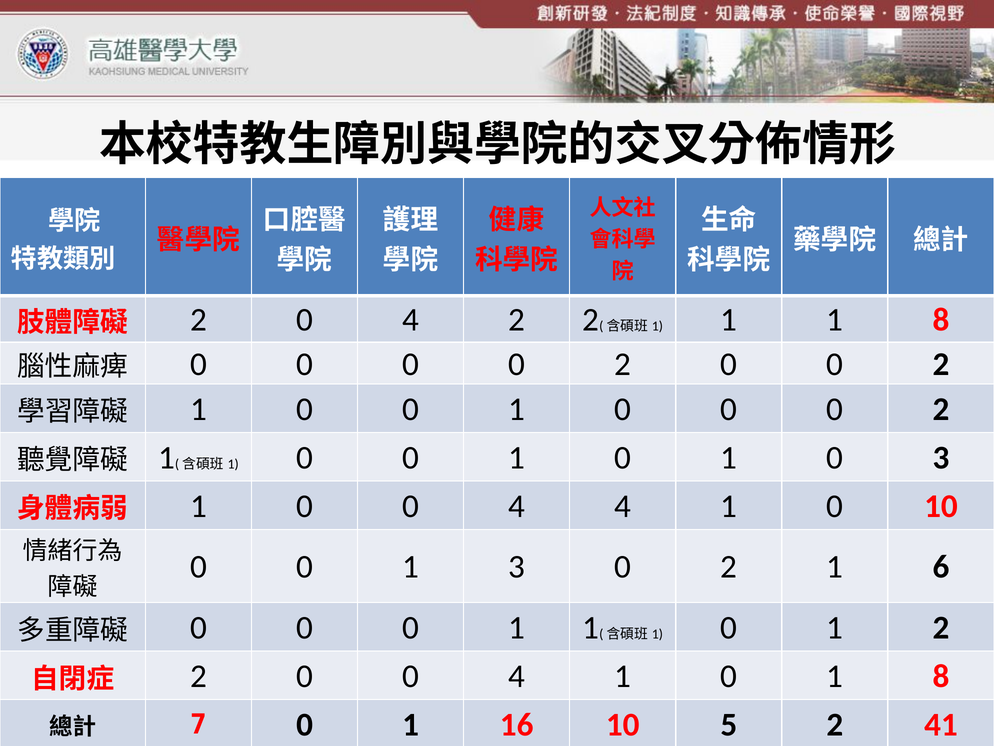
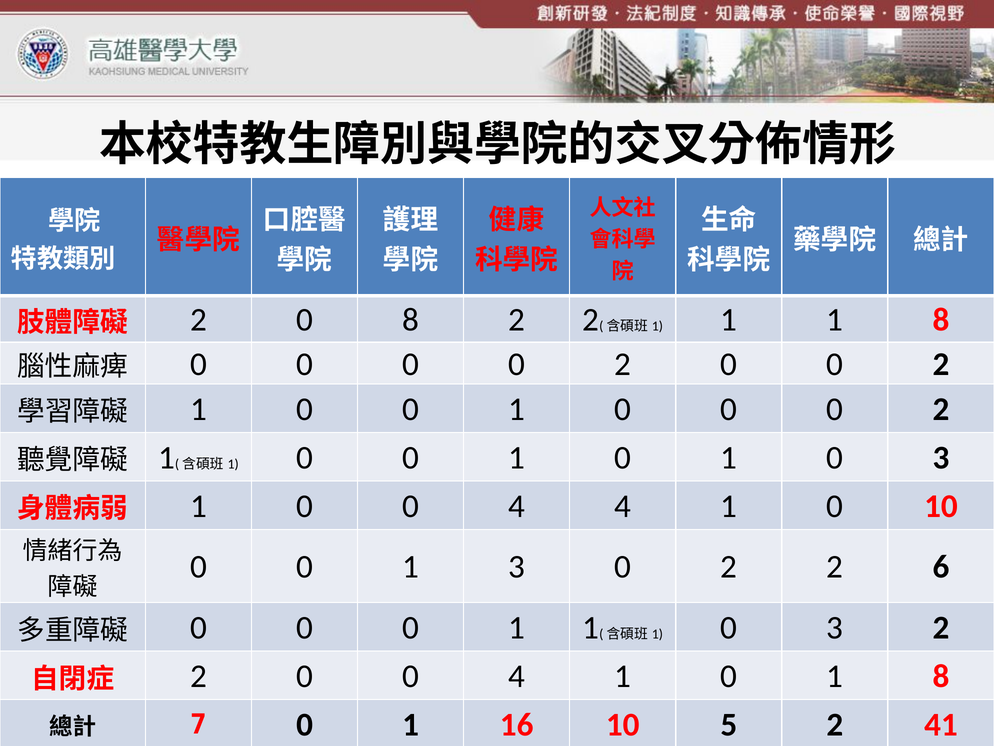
2 0 4: 4 -> 8
0 2 1: 1 -> 2
1 at (835, 627): 1 -> 3
